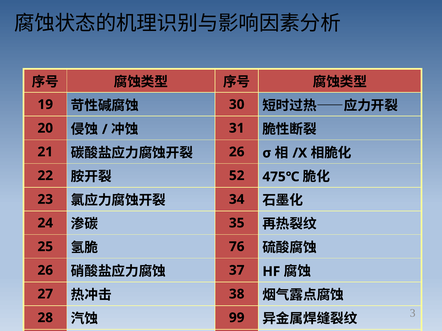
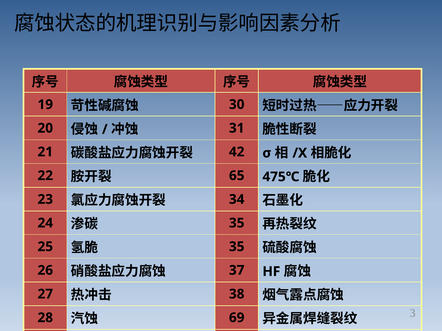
26 at (237, 152): 26 -> 42
52: 52 -> 65
76 at (237, 247): 76 -> 35
99: 99 -> 69
